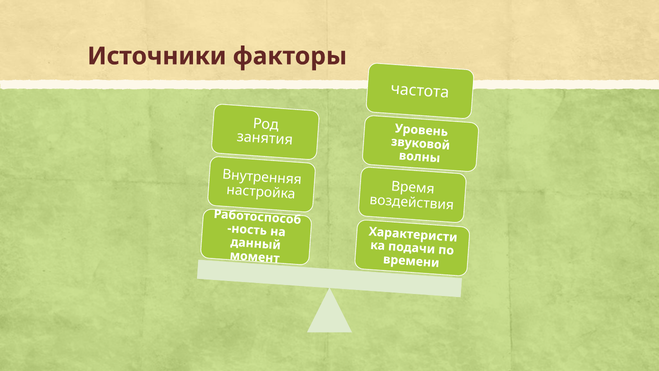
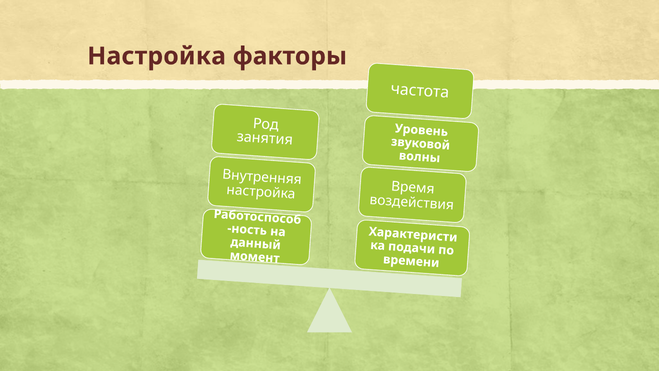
Источники at (157, 56): Источники -> Настройка
